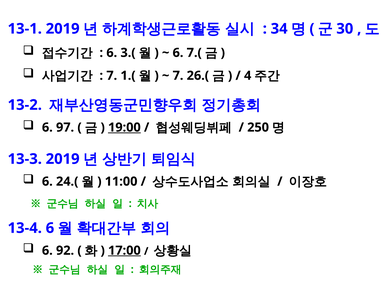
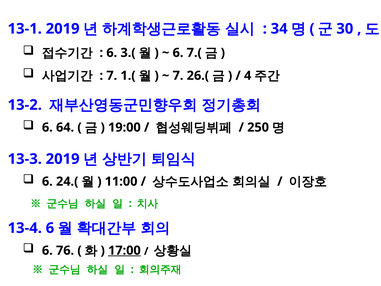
97: 97 -> 64
19:00 underline: present -> none
92: 92 -> 76
